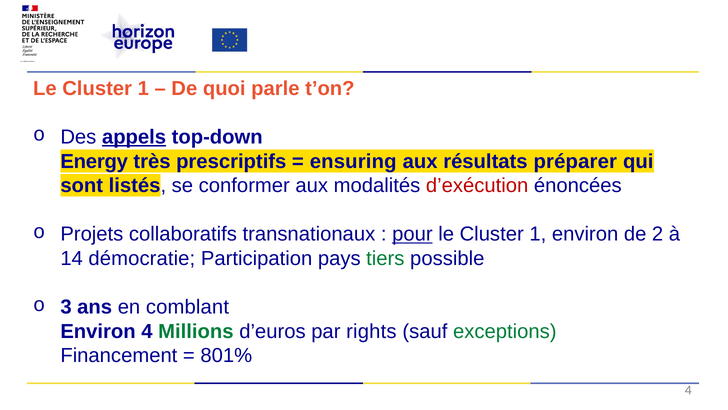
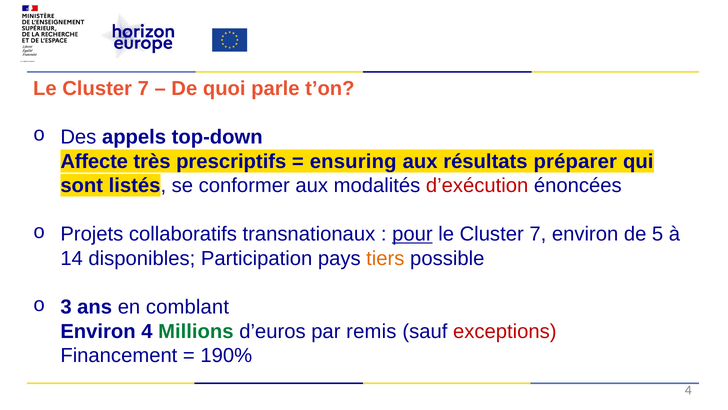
1 at (143, 88): 1 -> 7
appels underline: present -> none
Energy: Energy -> Affecte
1 at (538, 234): 1 -> 7
2: 2 -> 5
démocratie: démocratie -> disponibles
tiers colour: green -> orange
rights: rights -> remis
exceptions colour: green -> red
801%: 801% -> 190%
